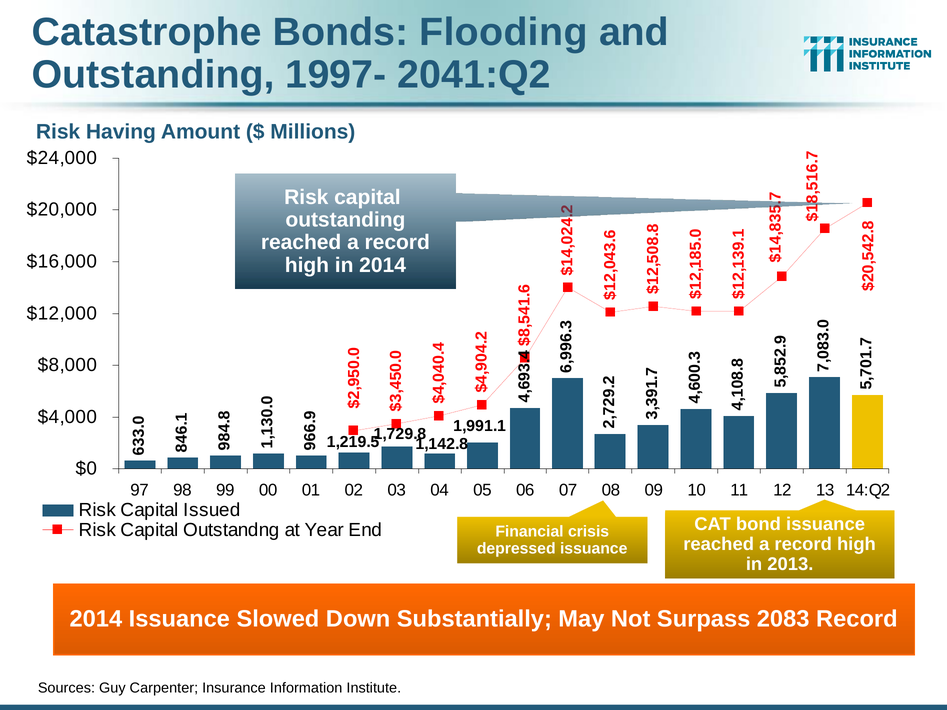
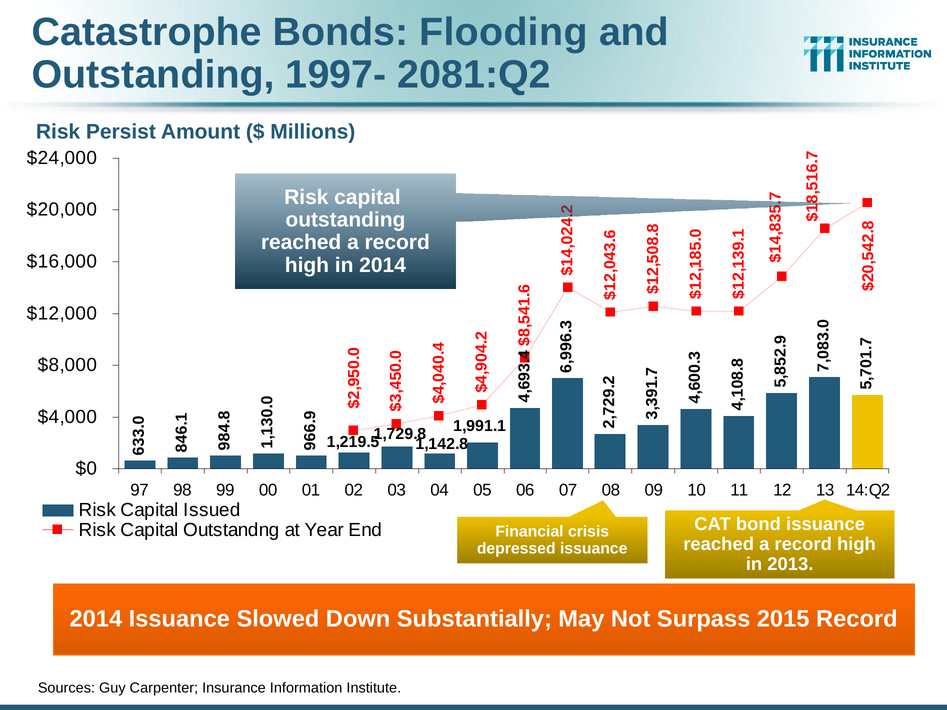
2041:Q2: 2041:Q2 -> 2081:Q2
Having: Having -> Persist
2083: 2083 -> 2015
